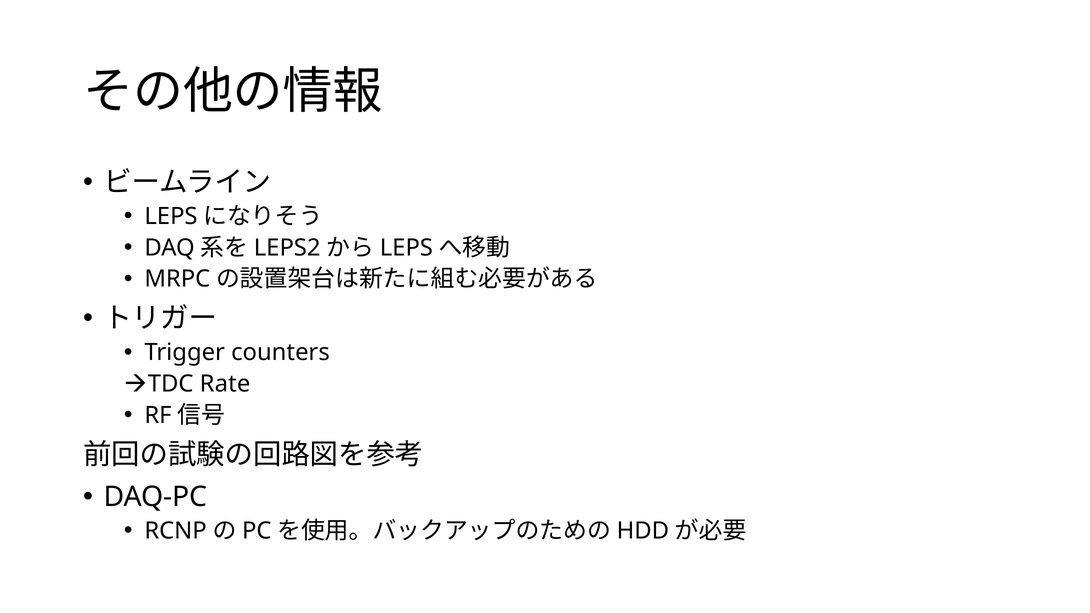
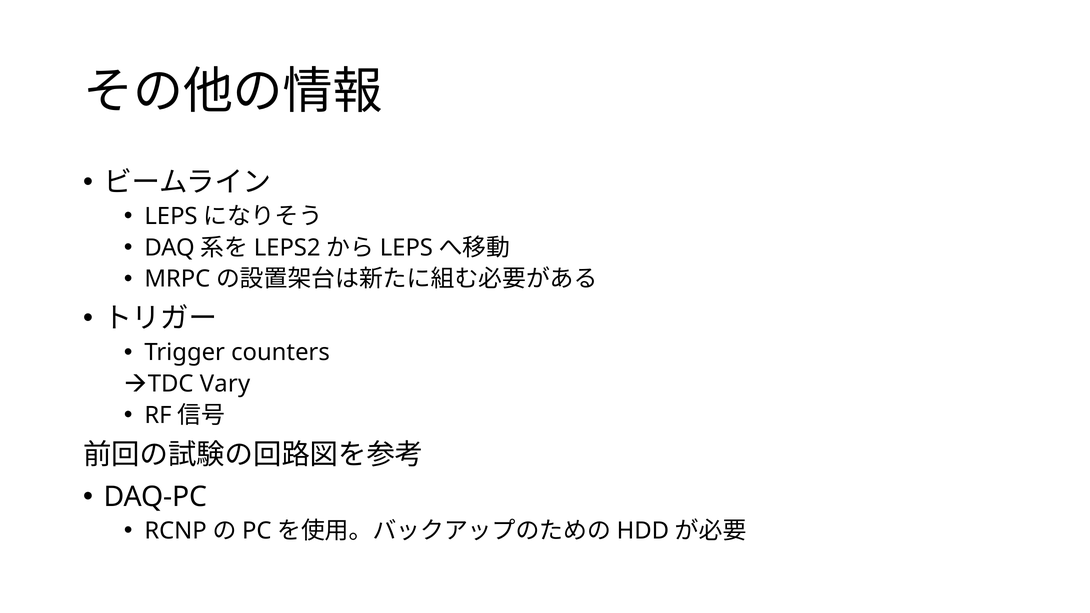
Rate: Rate -> Vary
